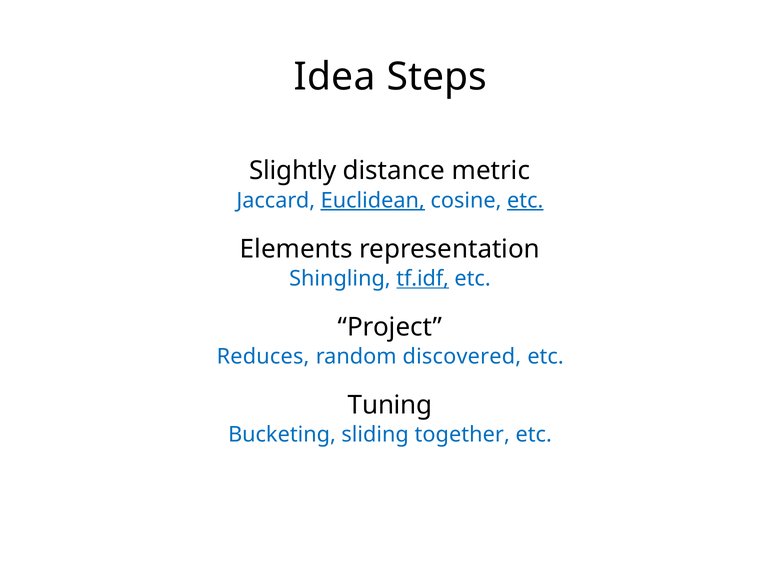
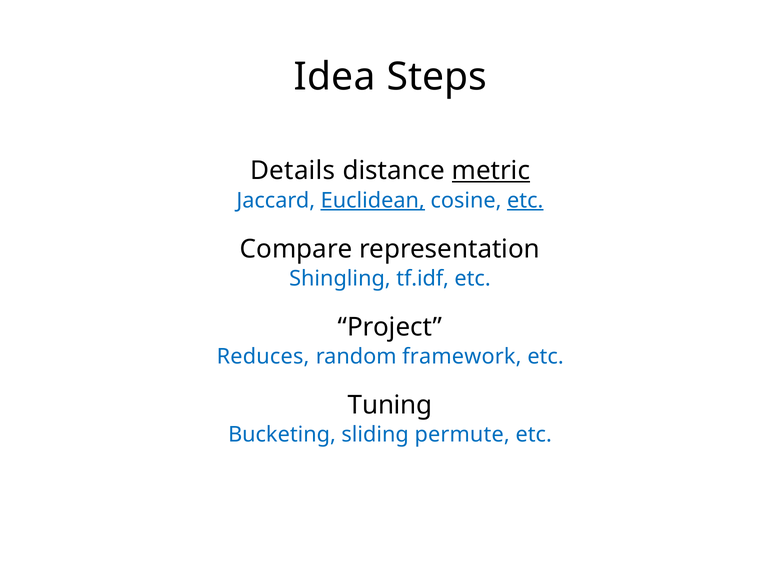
Slightly: Slightly -> Details
metric underline: none -> present
Elements: Elements -> Compare
tf.idf underline: present -> none
discovered: discovered -> framework
together: together -> permute
